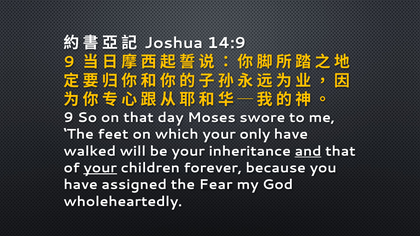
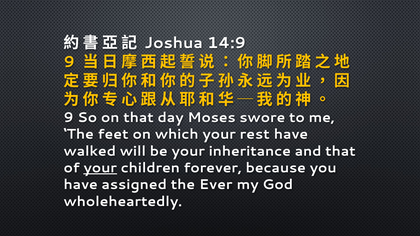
only: only -> rest
and underline: present -> none
Fear: Fear -> Ever
